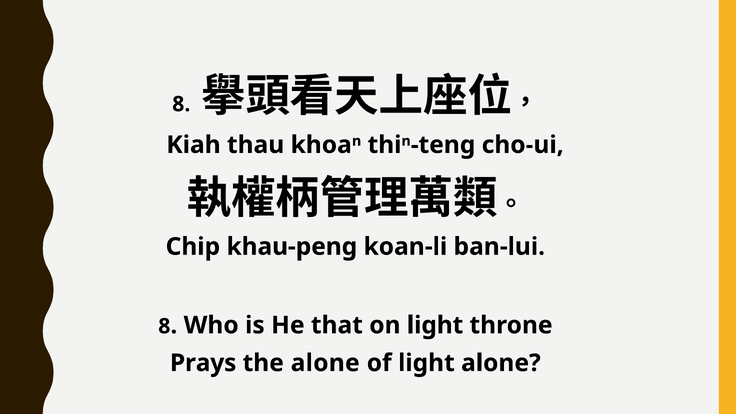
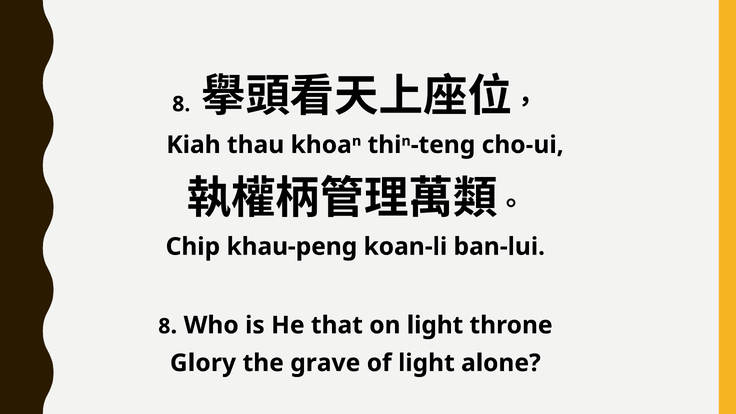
Prays: Prays -> Glory
the alone: alone -> grave
